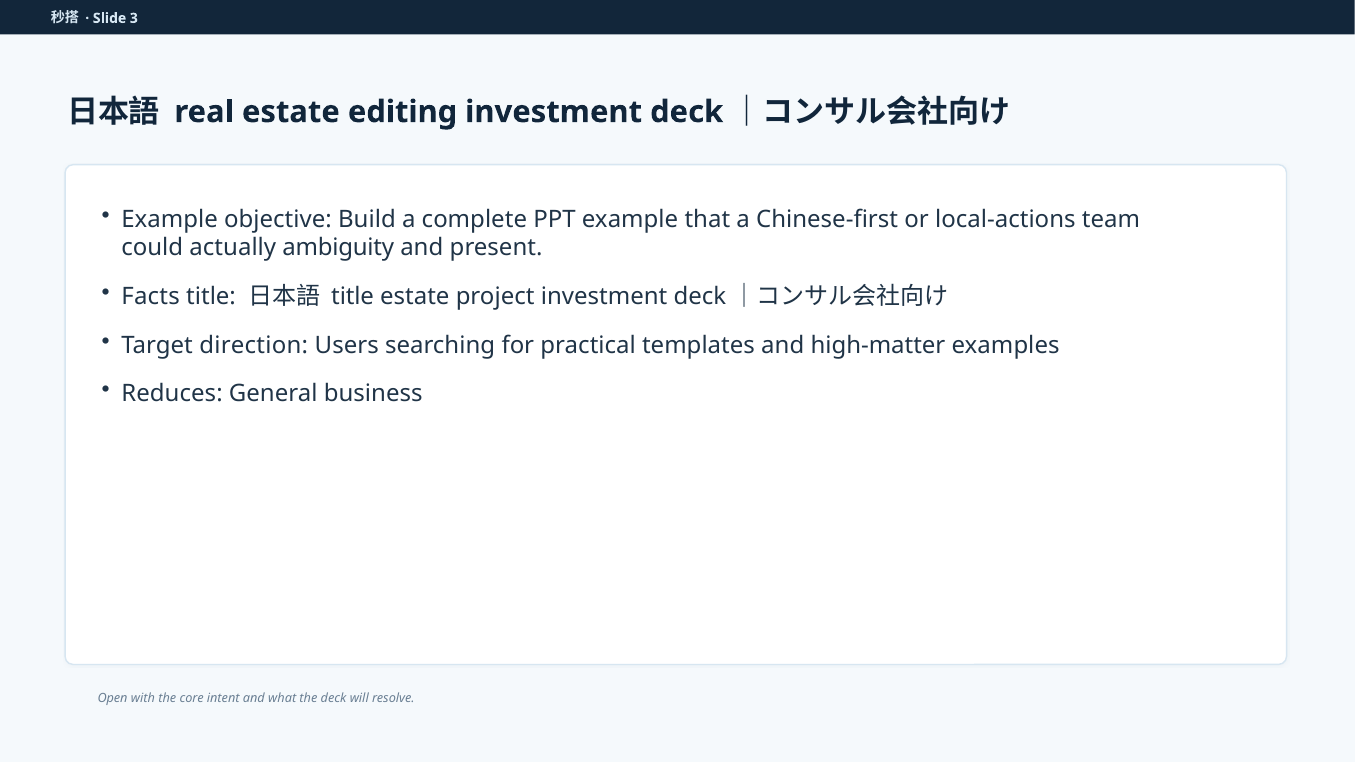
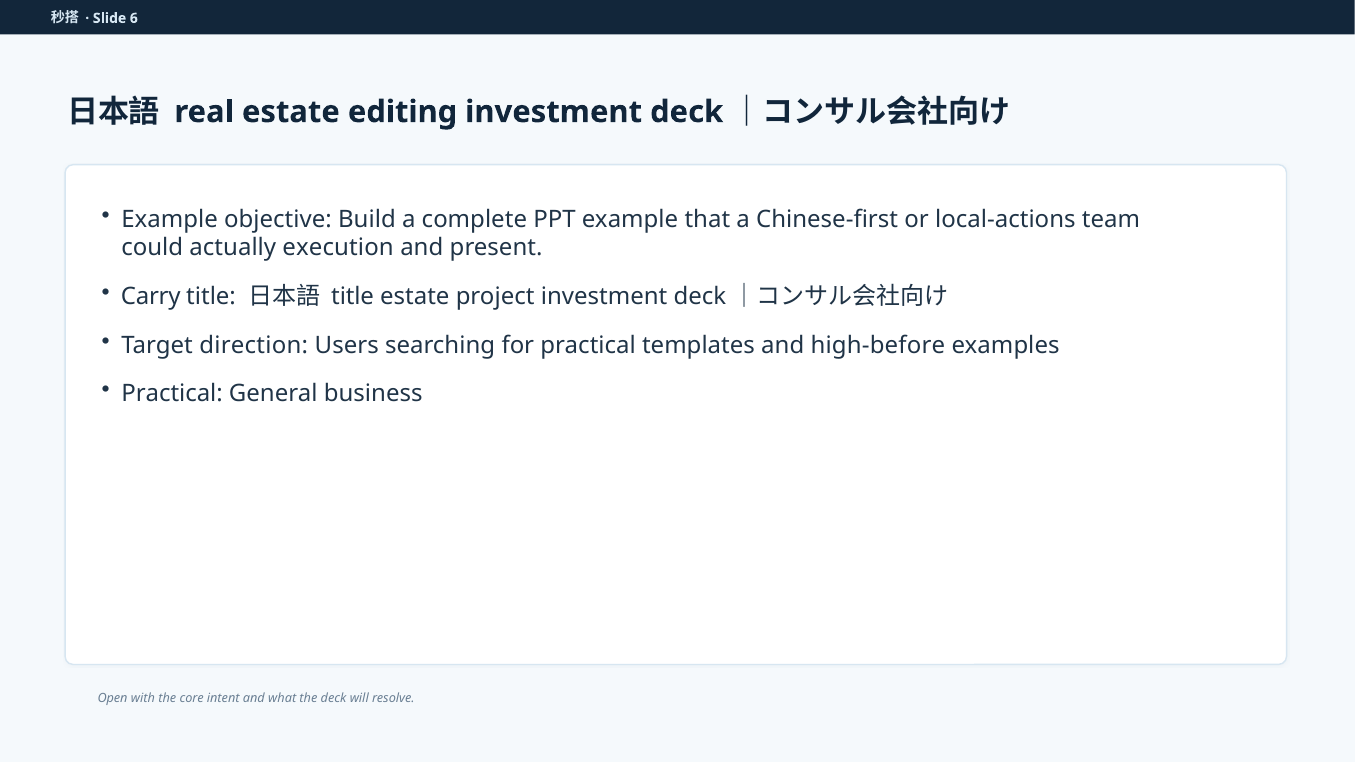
3: 3 -> 6
ambiguity: ambiguity -> execution
Facts: Facts -> Carry
high-matter: high-matter -> high-before
Reduces at (172, 394): Reduces -> Practical
